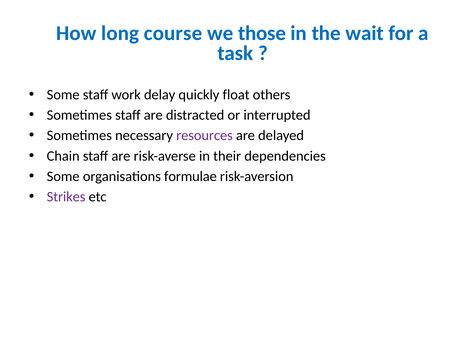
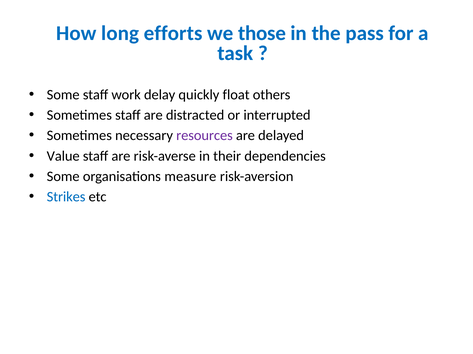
course: course -> efforts
wait: wait -> pass
Chain: Chain -> Value
formulae: formulae -> measure
Strikes colour: purple -> blue
